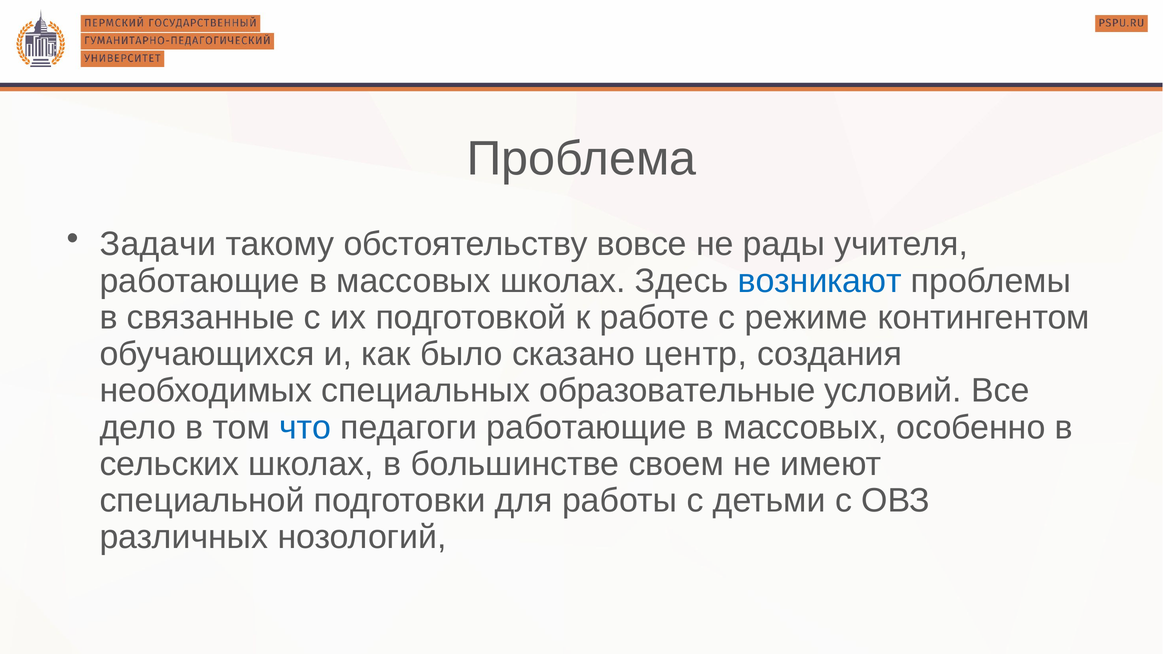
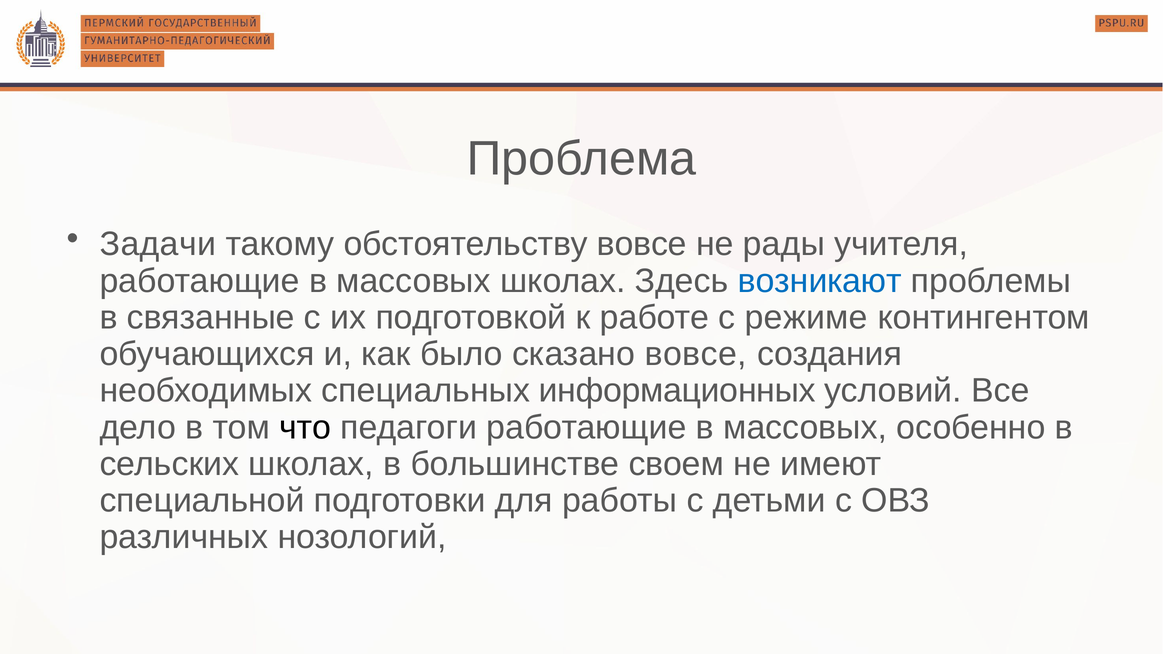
сказано центр: центр -> вовсе
образовательные: образовательные -> информационных
что colour: blue -> black
